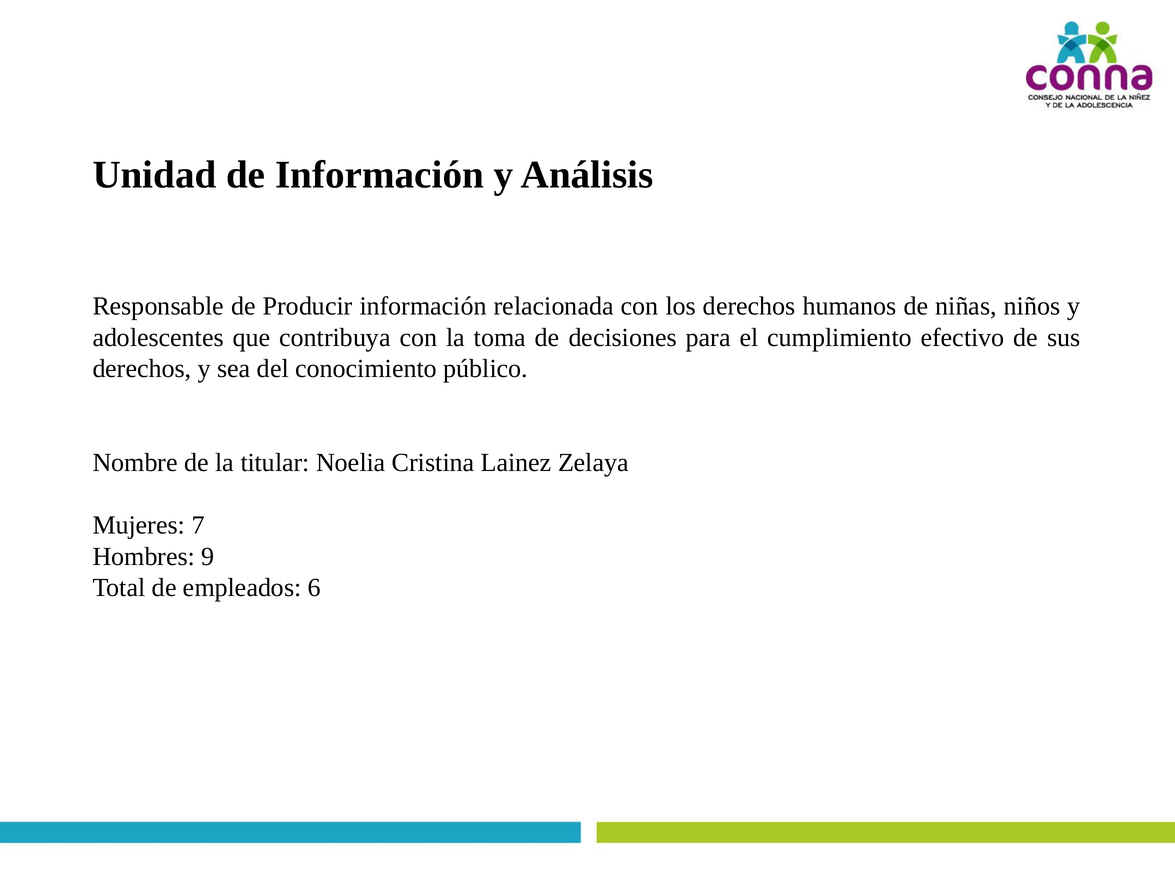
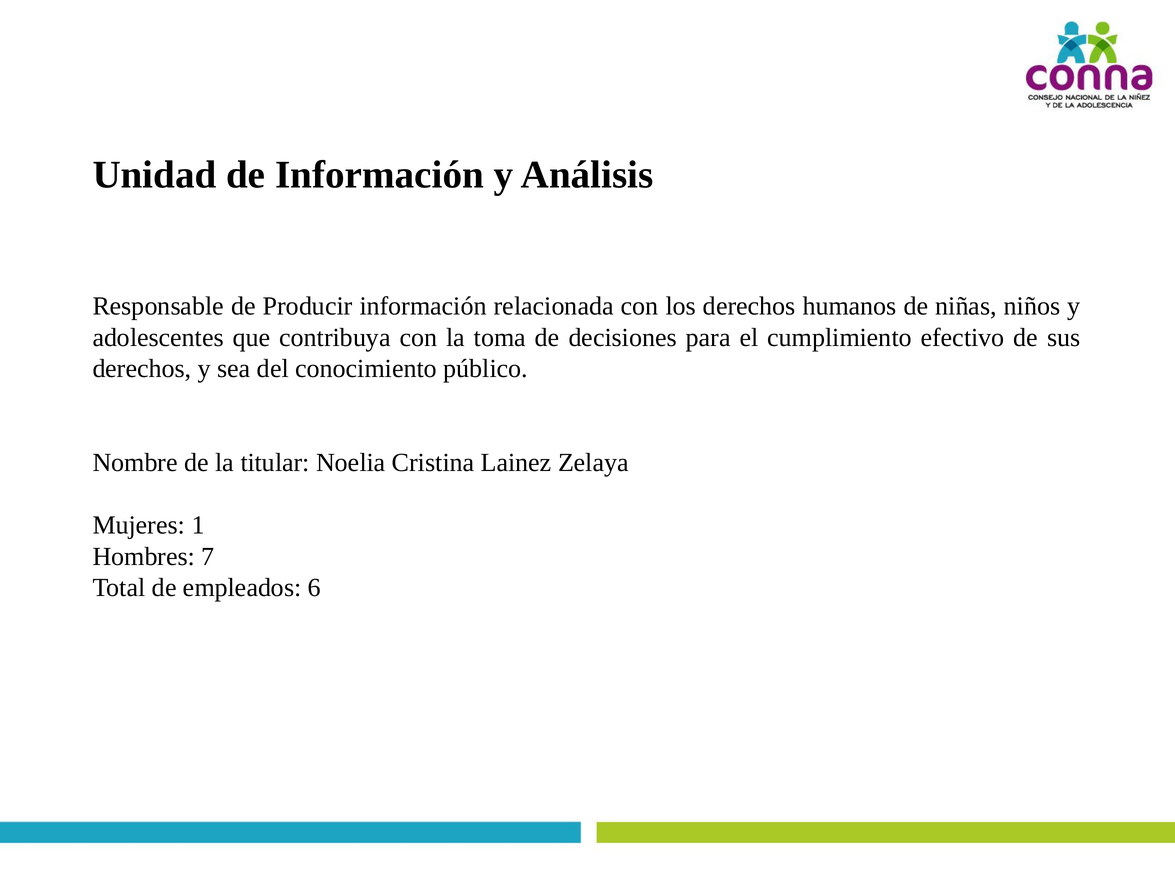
7: 7 -> 1
9: 9 -> 7
